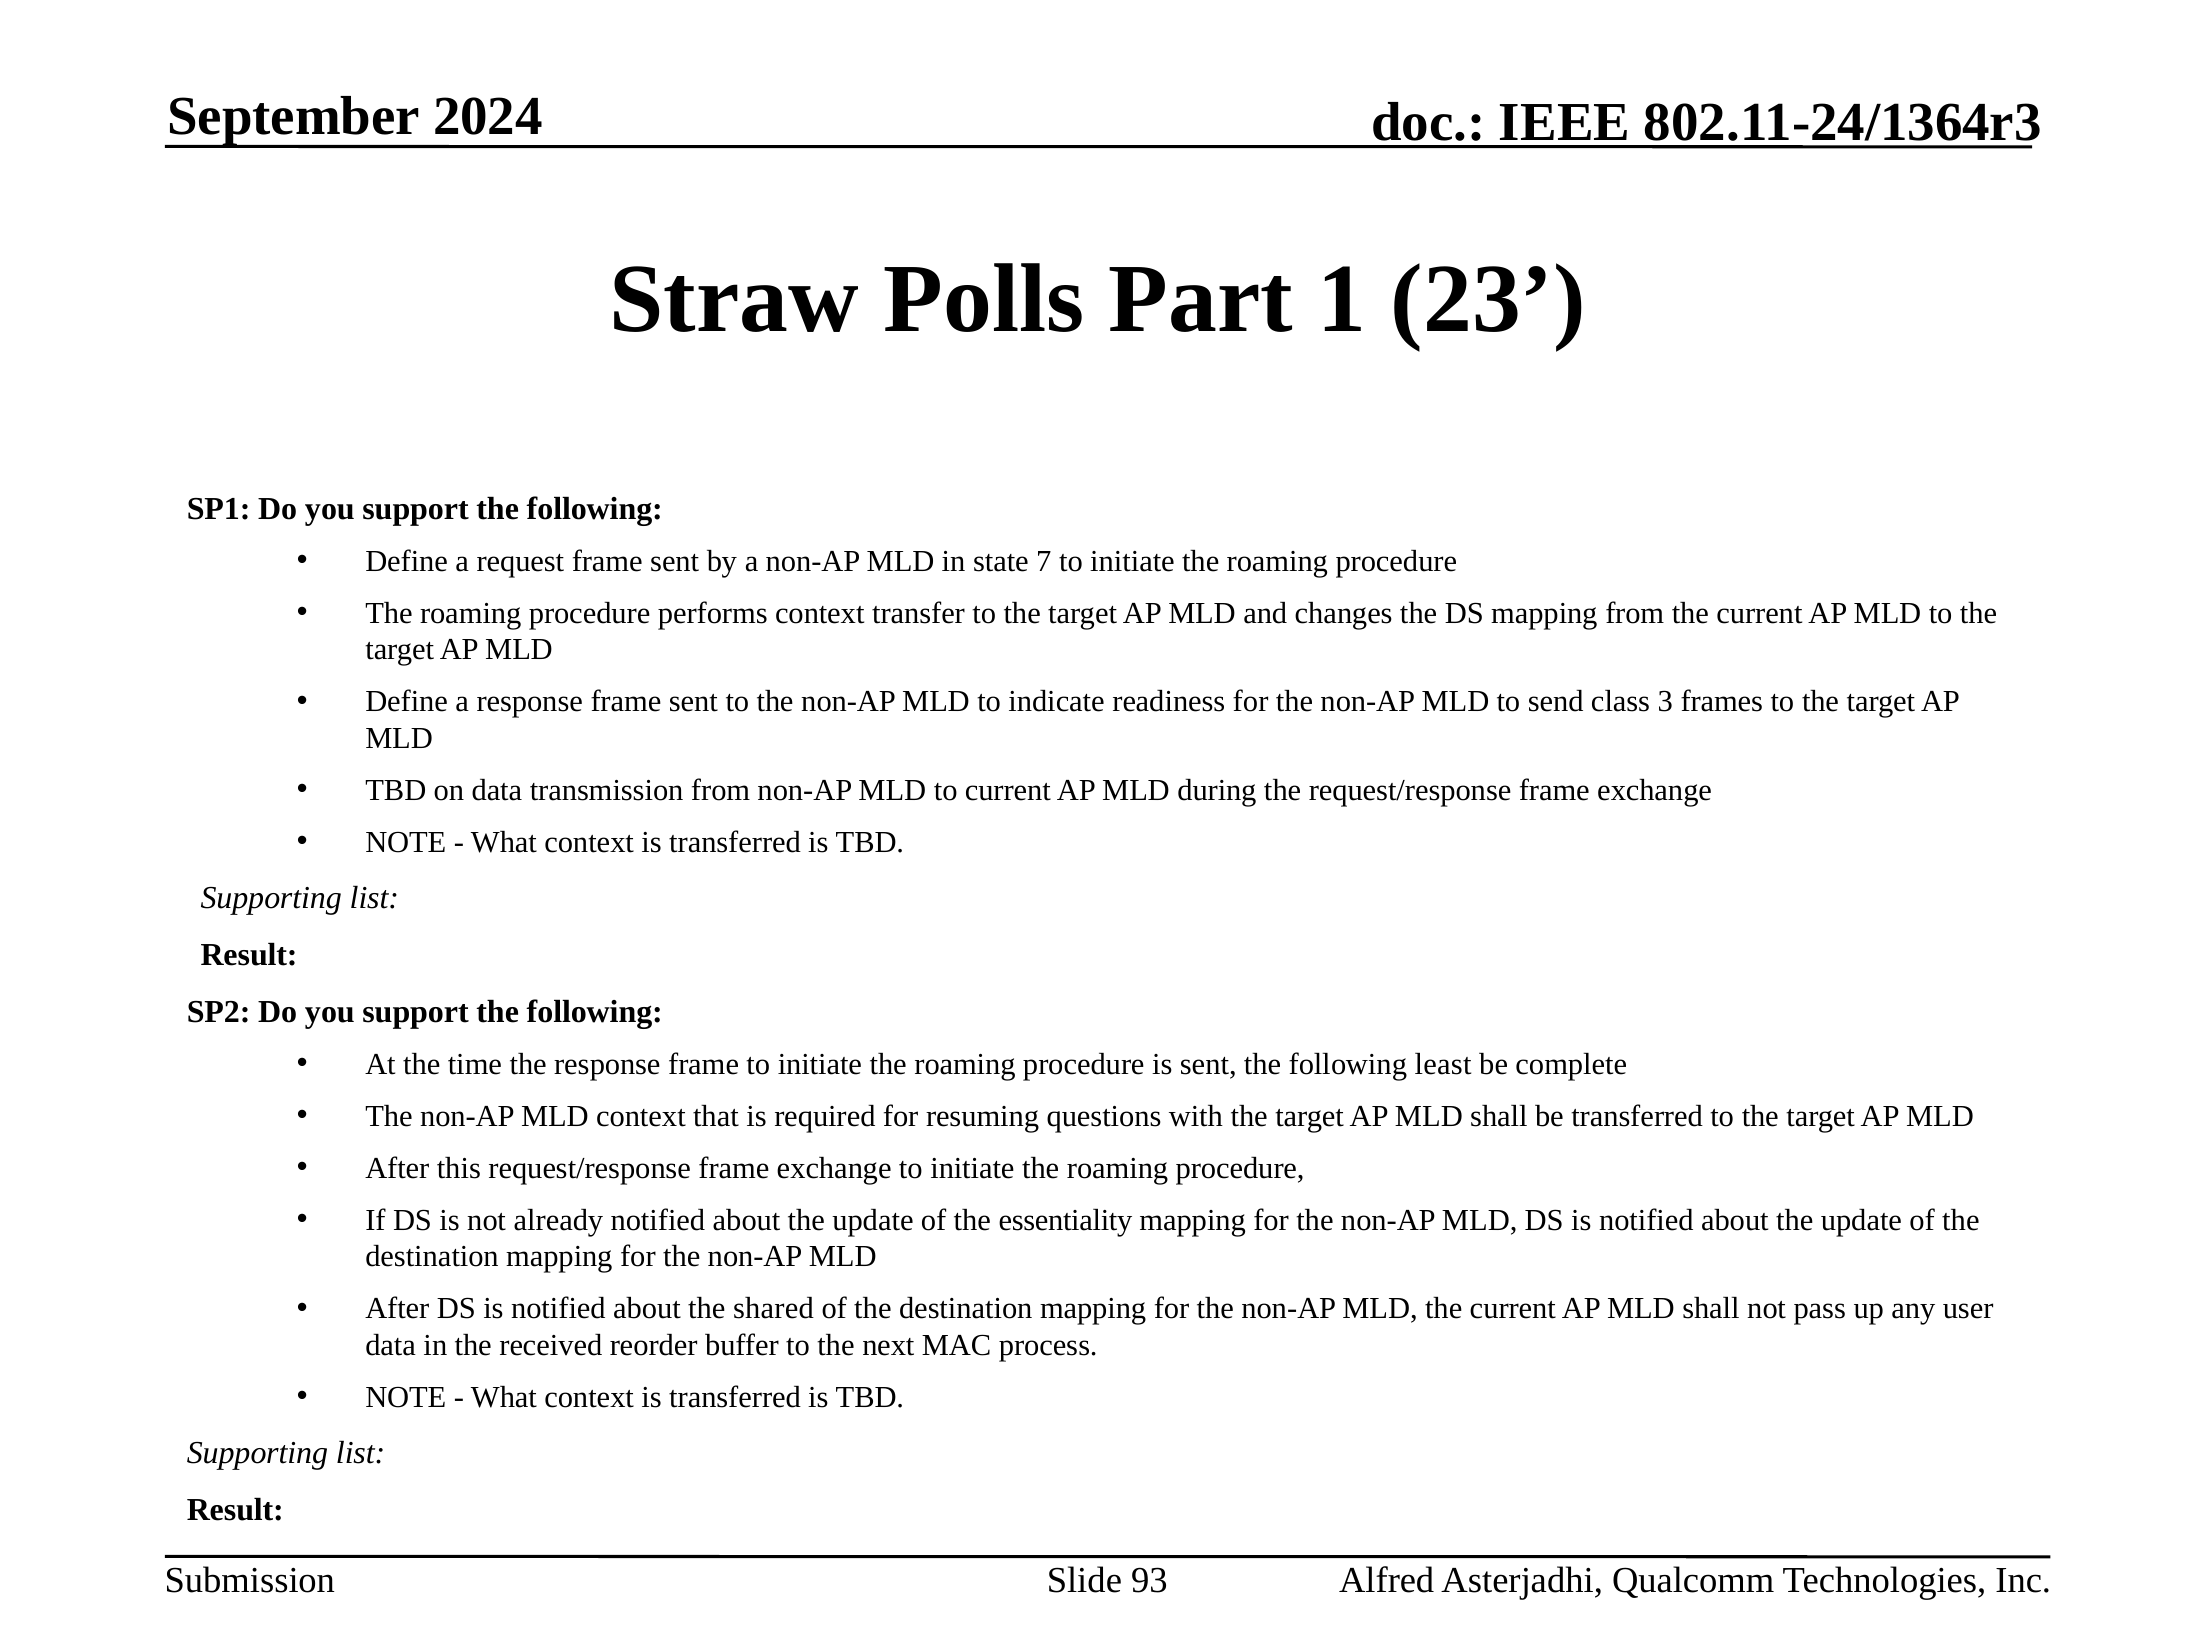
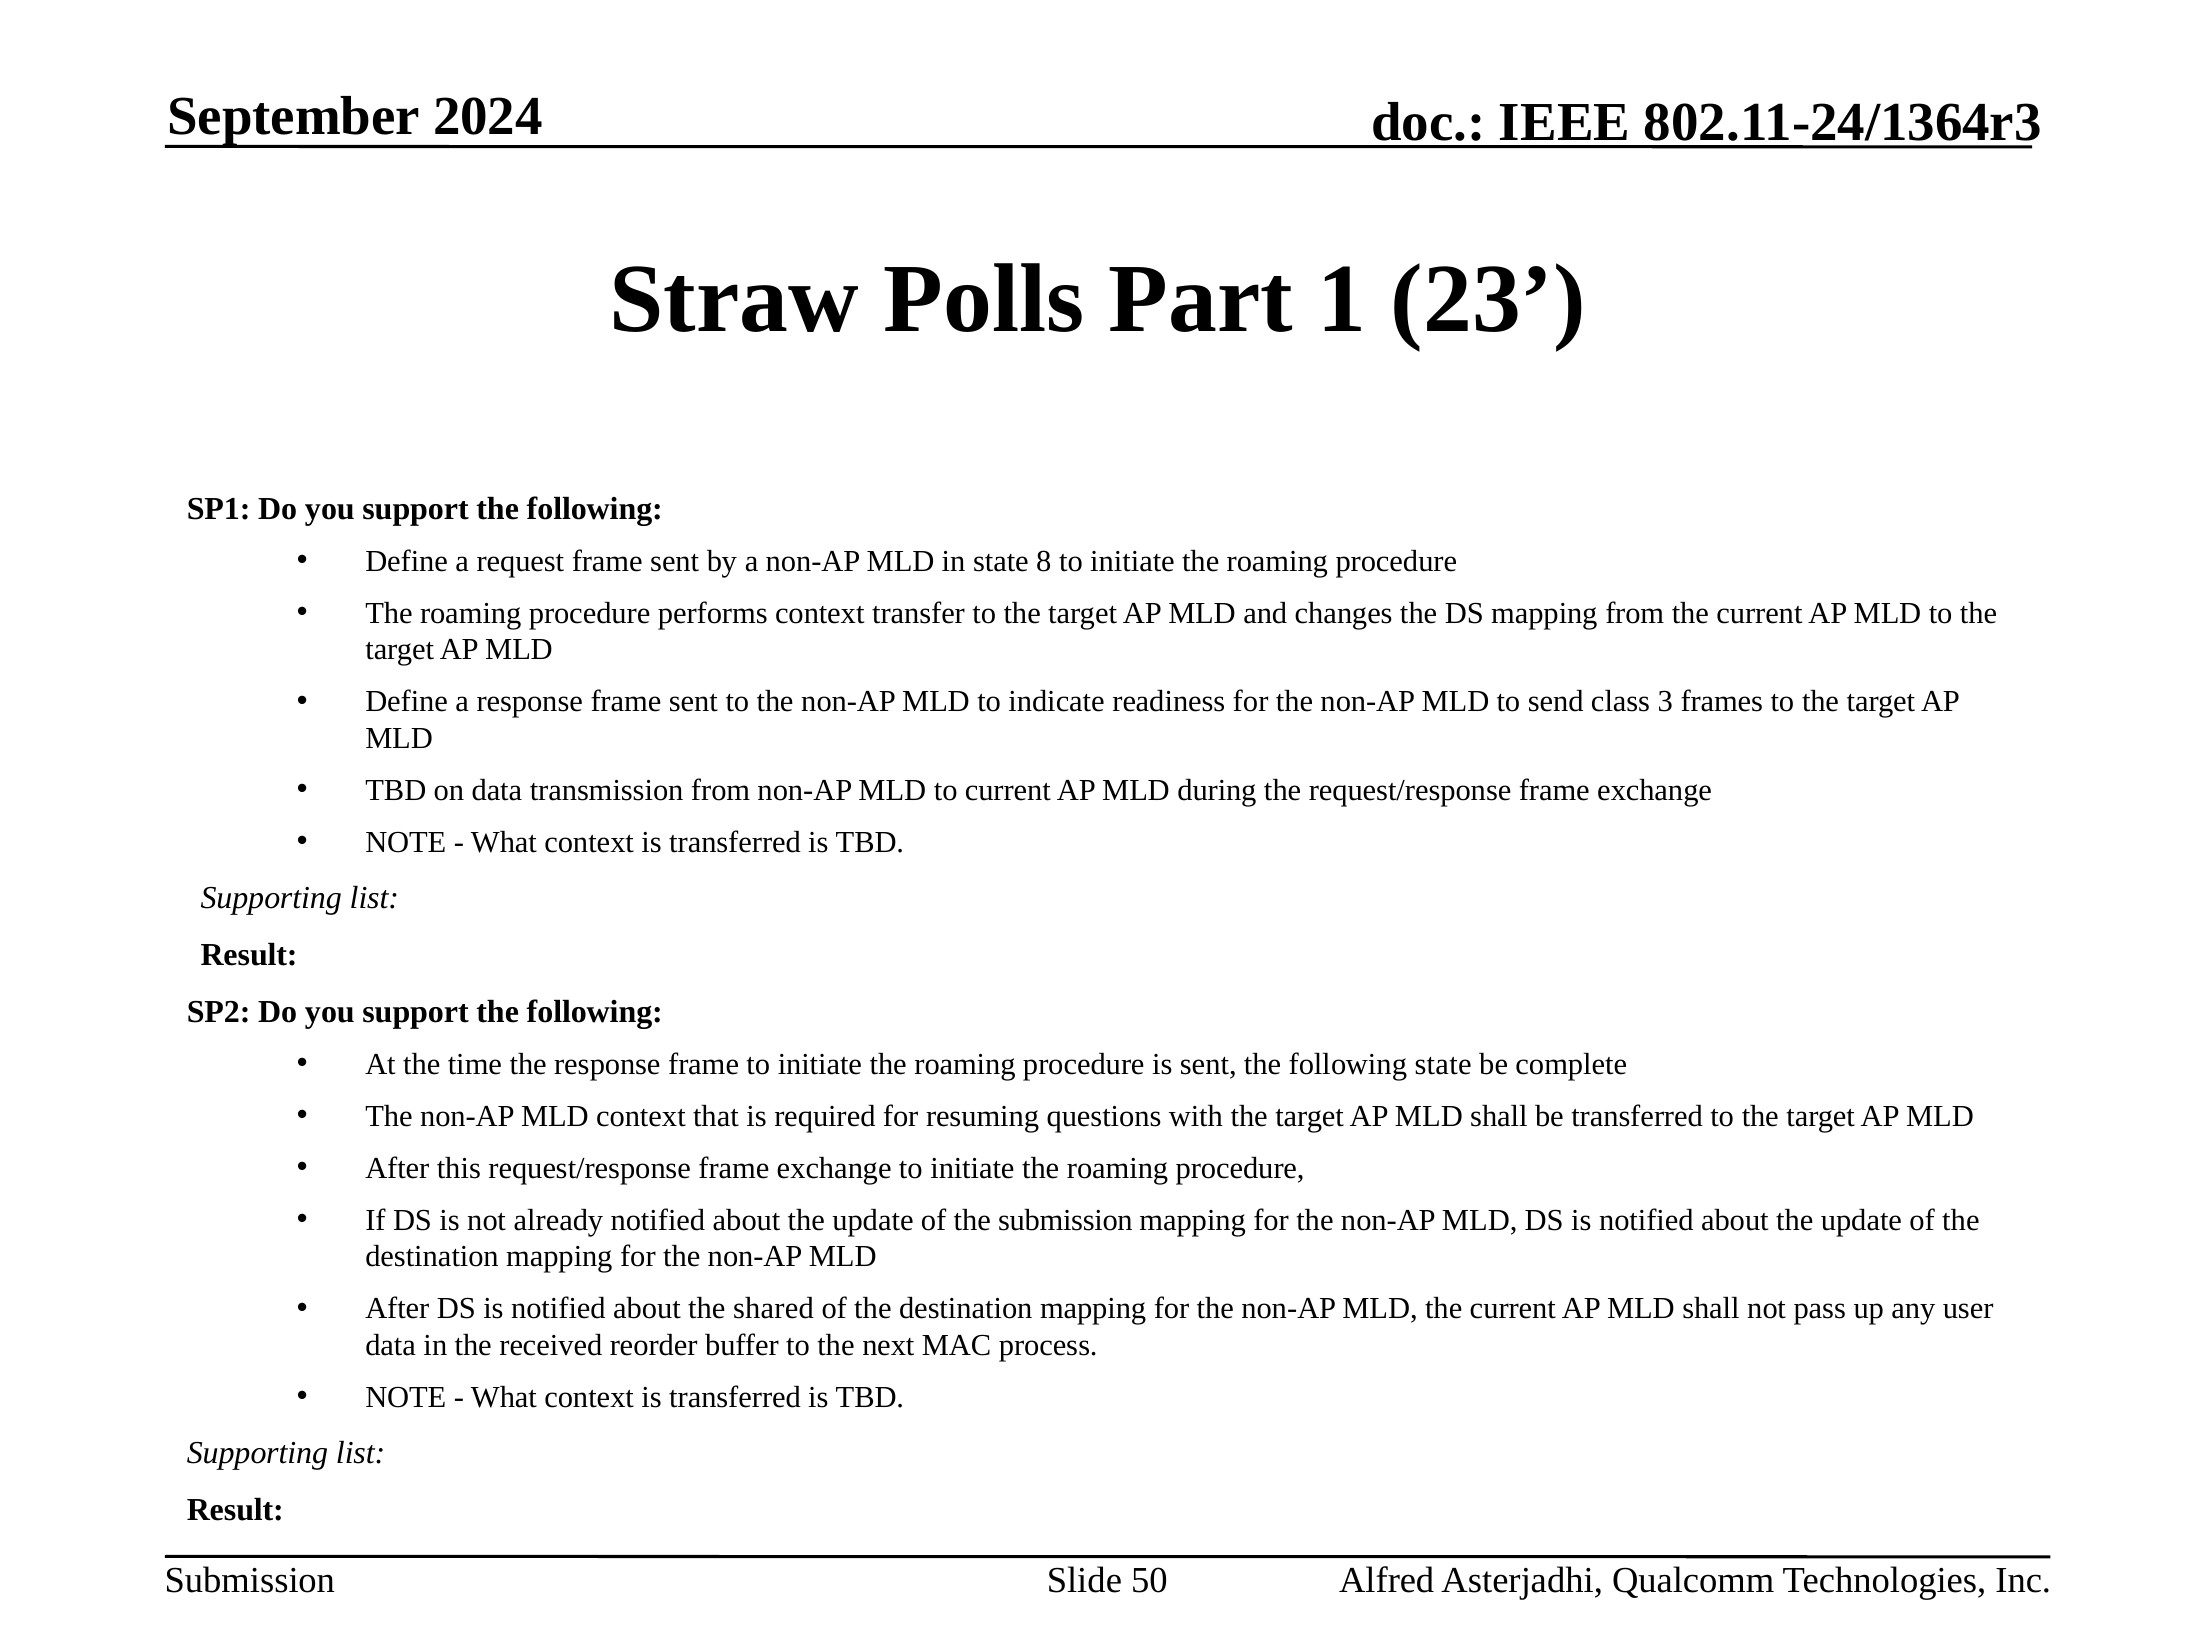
7: 7 -> 8
following least: least -> state
the essentiality: essentiality -> submission
93: 93 -> 50
